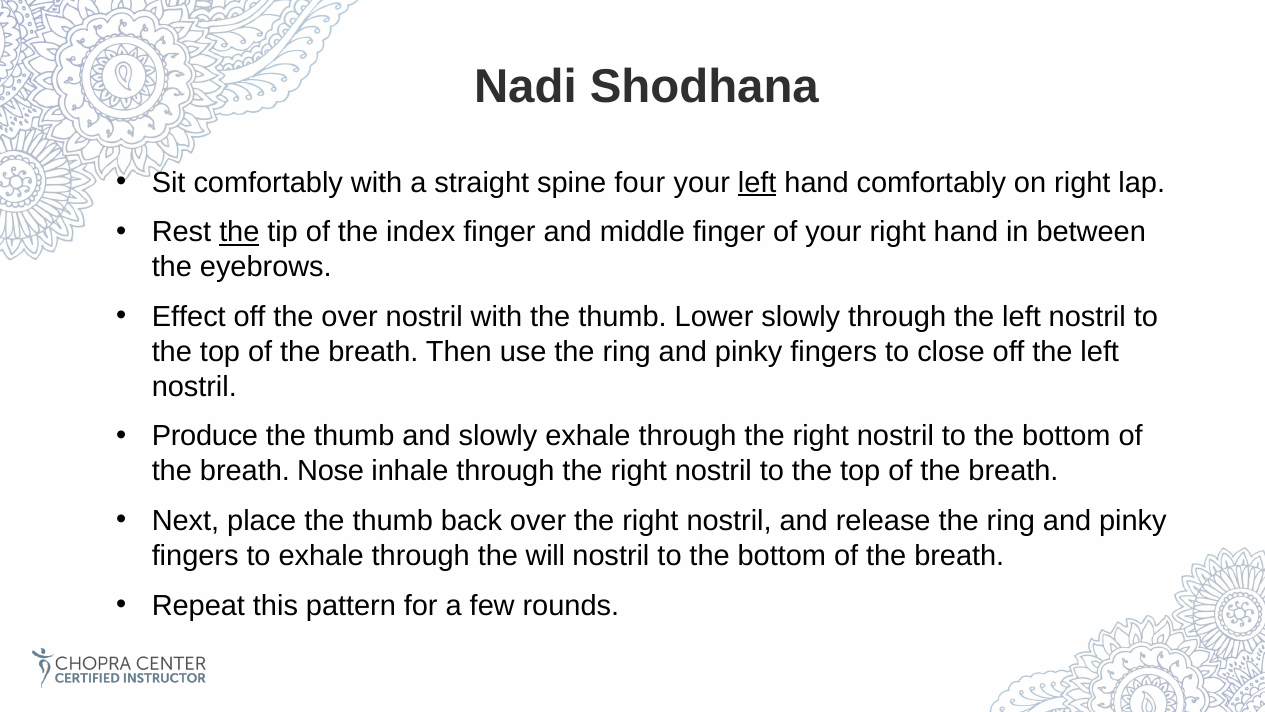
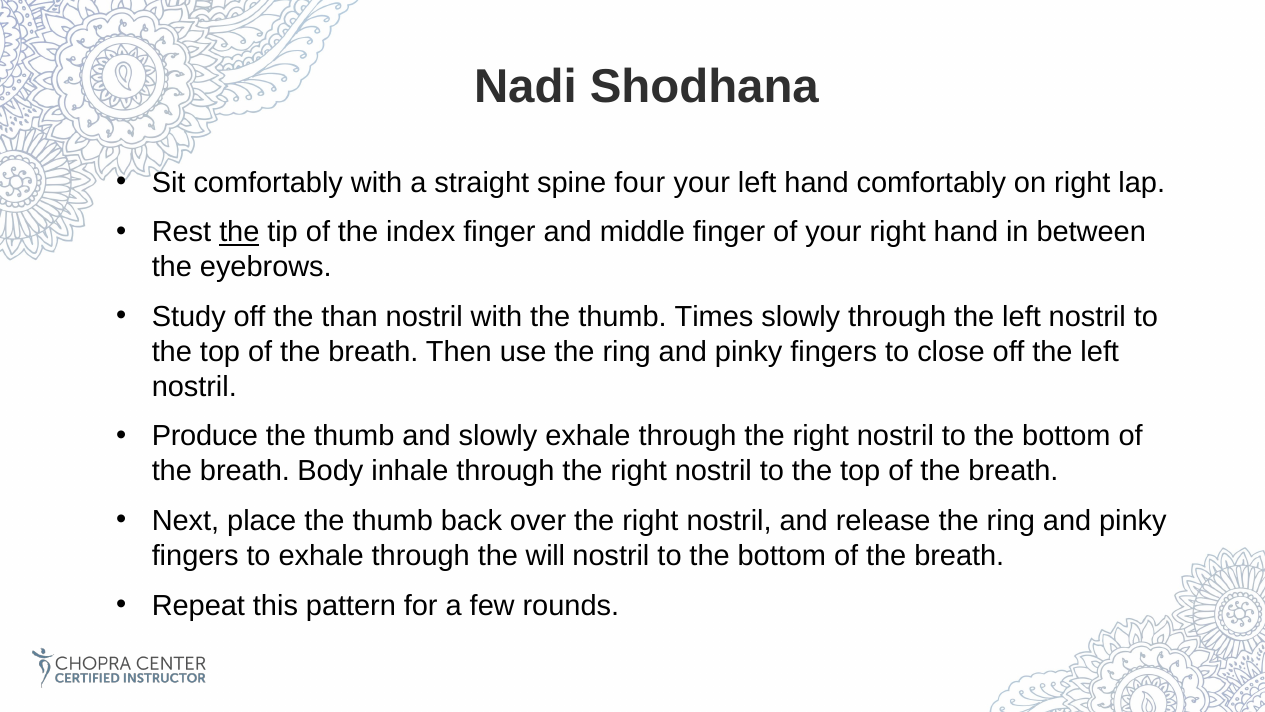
left at (757, 182) underline: present -> none
Effect: Effect -> Study
the over: over -> than
Lower: Lower -> Times
Nose: Nose -> Body
